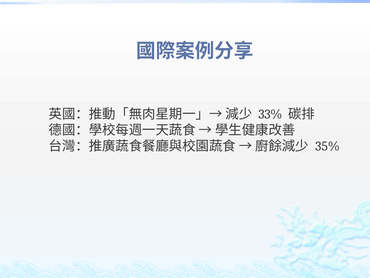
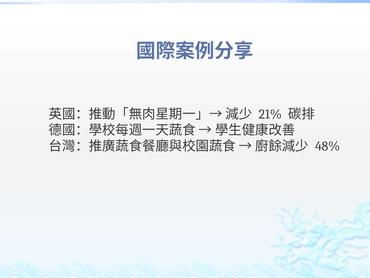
33%: 33% -> 21%
35%: 35% -> 48%
